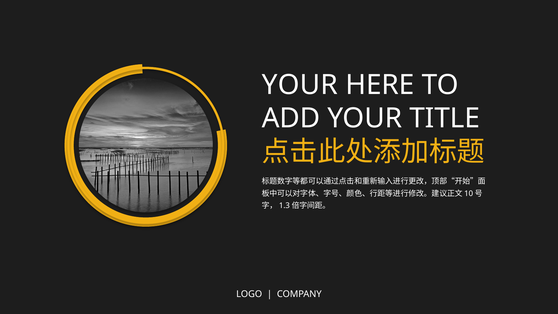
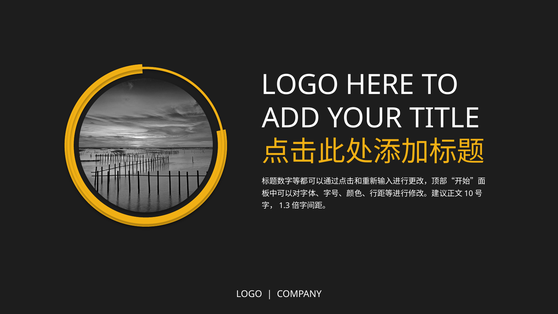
YOUR at (300, 85): YOUR -> LOGO
